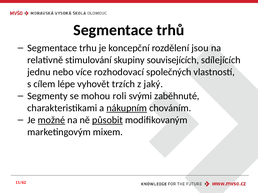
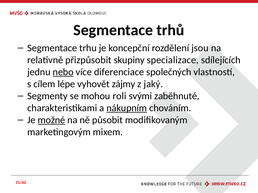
stimulování: stimulování -> přizpůsobit
souvisejících: souvisejících -> specializace
nebo underline: none -> present
rozhodovací: rozhodovací -> diferenciace
trzích: trzích -> zájmy
působit underline: present -> none
